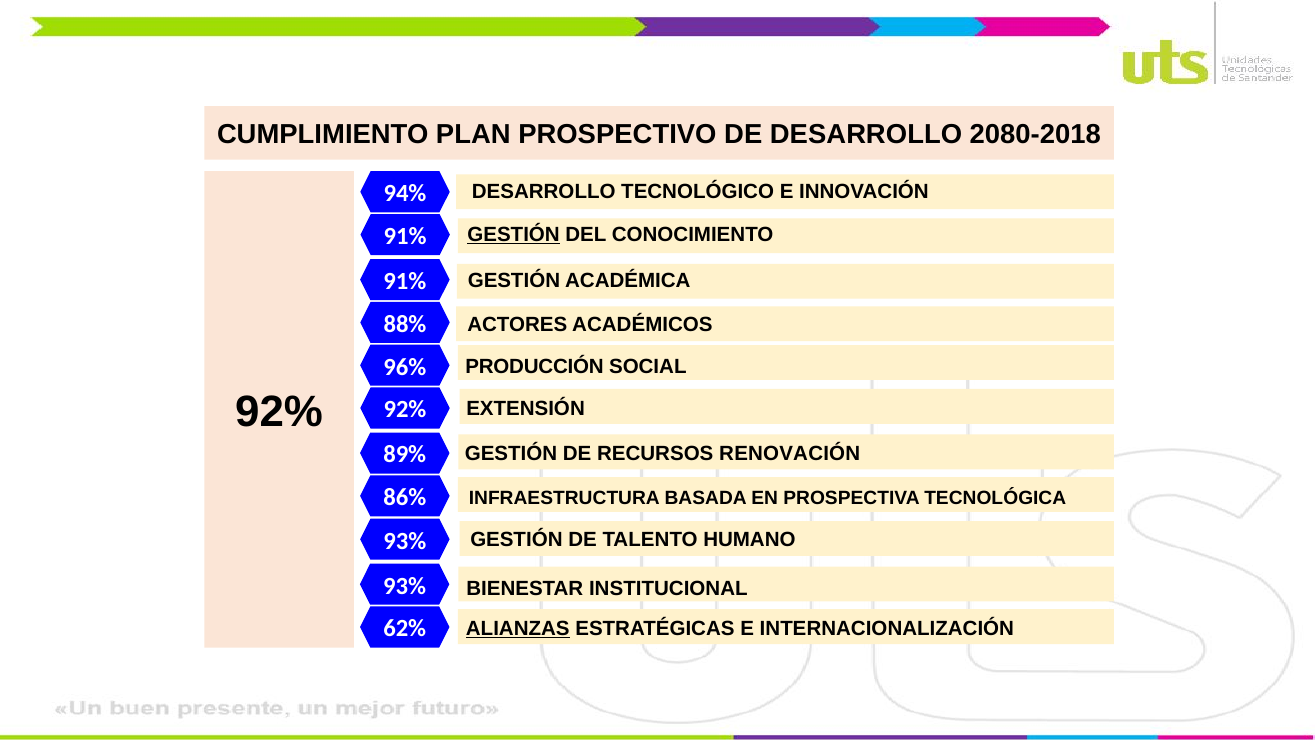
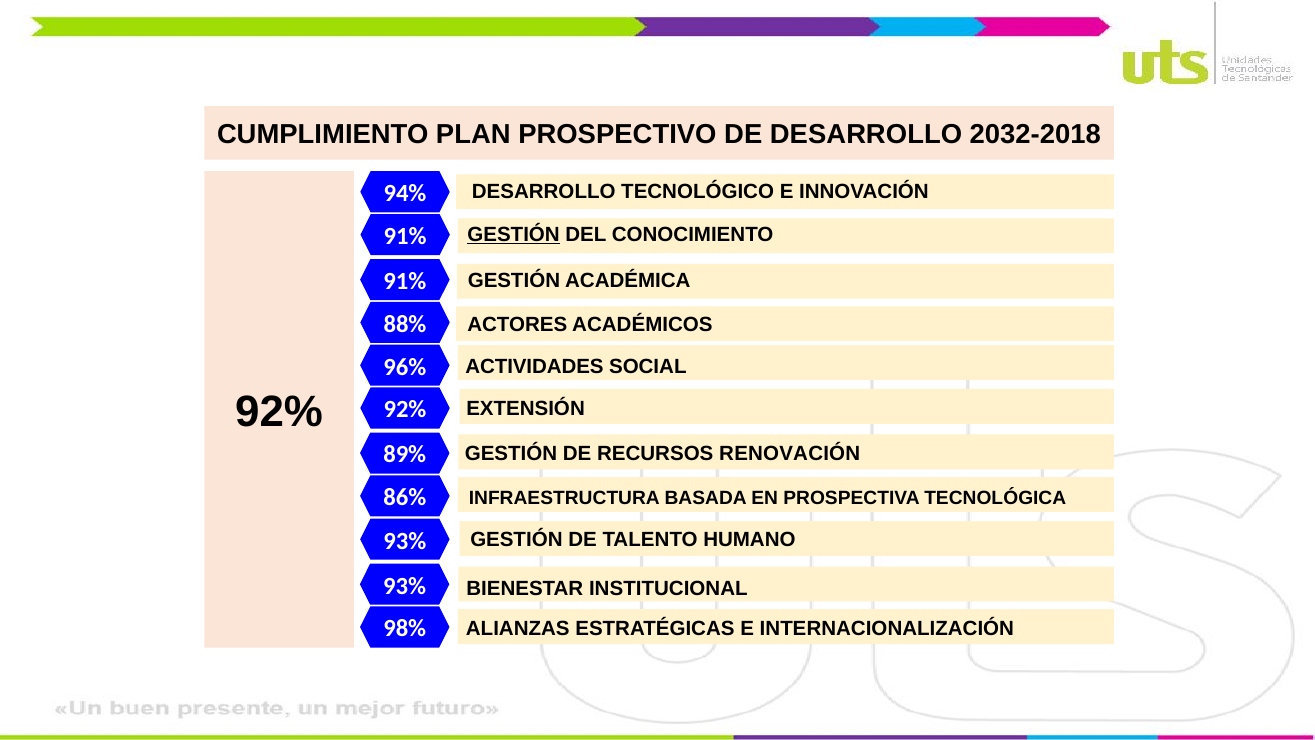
2080-2018: 2080-2018 -> 2032-2018
PRODUCCIÓN: PRODUCCIÓN -> ACTIVIDADES
62%: 62% -> 98%
ALIANZAS underline: present -> none
